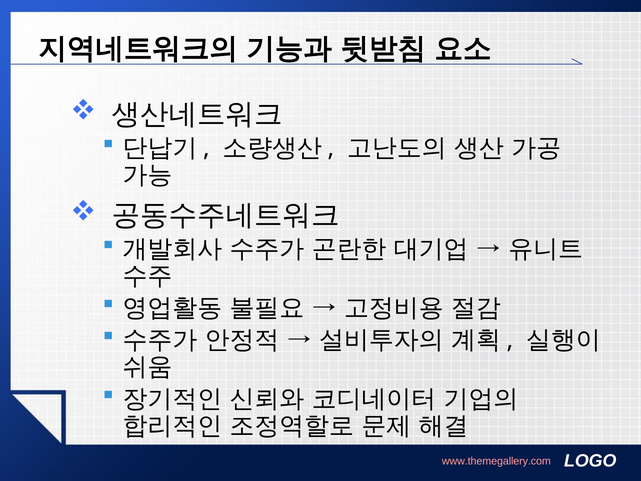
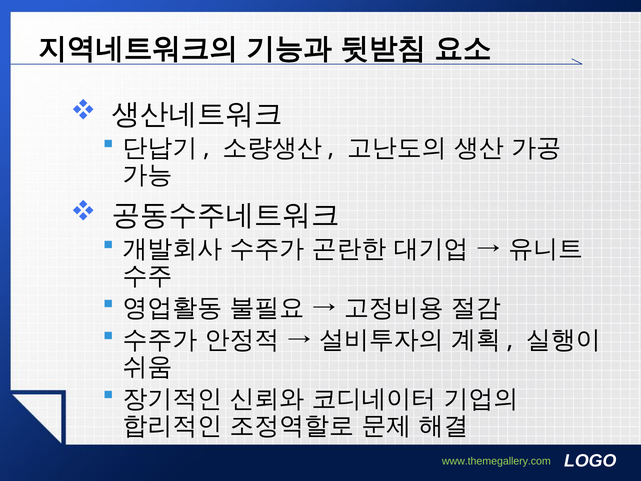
www.themegallery.com colour: pink -> light green
